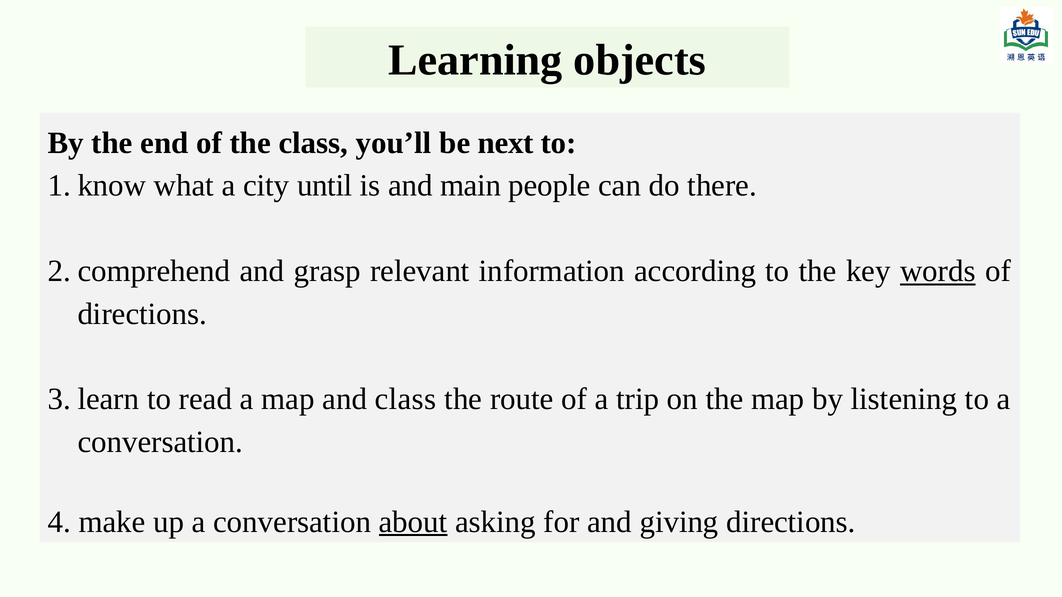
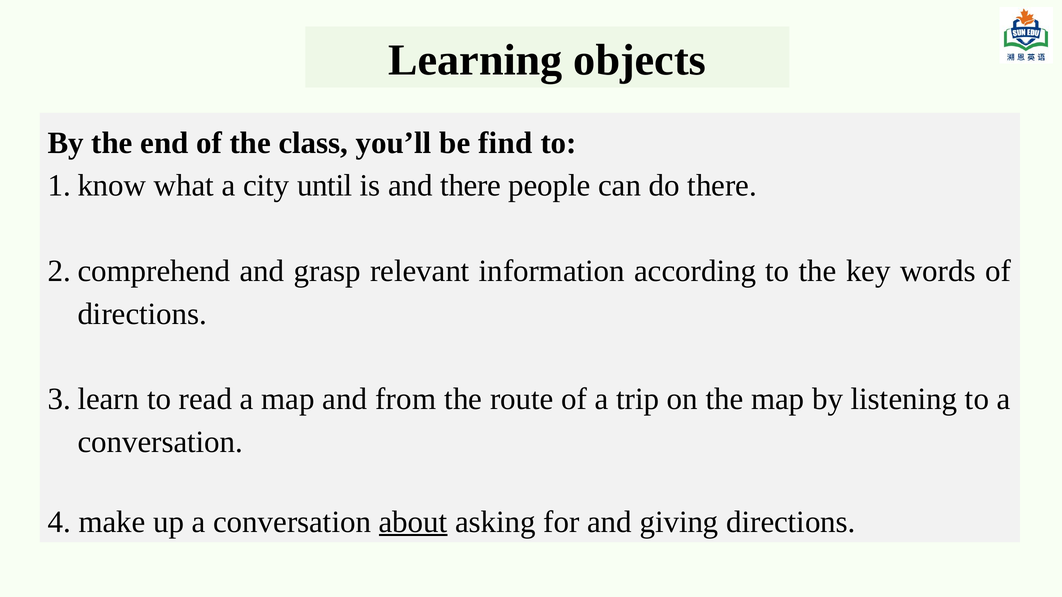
next: next -> find
and main: main -> there
words underline: present -> none
and class: class -> from
